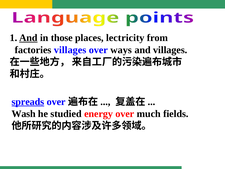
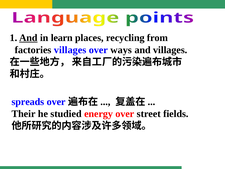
those: those -> learn
lectricity: lectricity -> recycling
spreads underline: present -> none
Wash: Wash -> Their
much: much -> street
